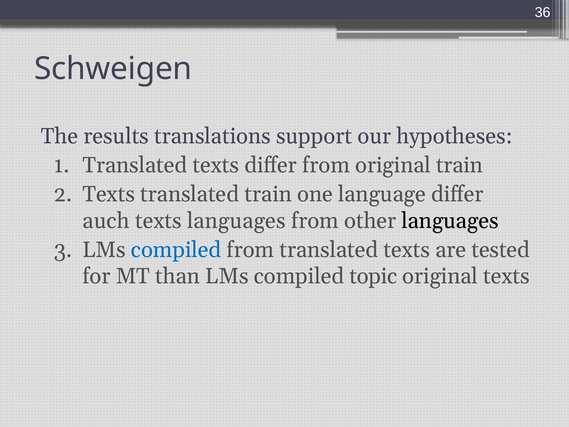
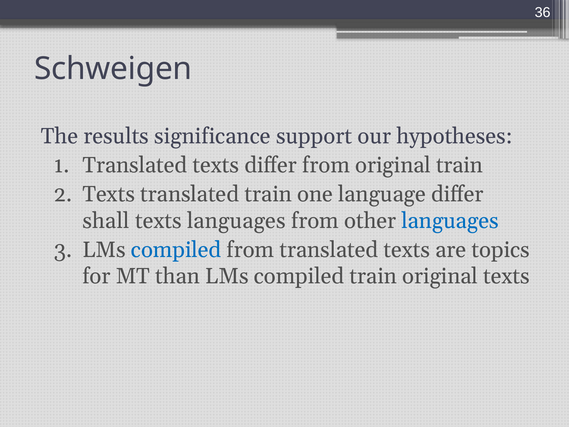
translations: translations -> significance
auch: auch -> shall
languages at (450, 221) colour: black -> blue
tested: tested -> topics
compiled topic: topic -> train
